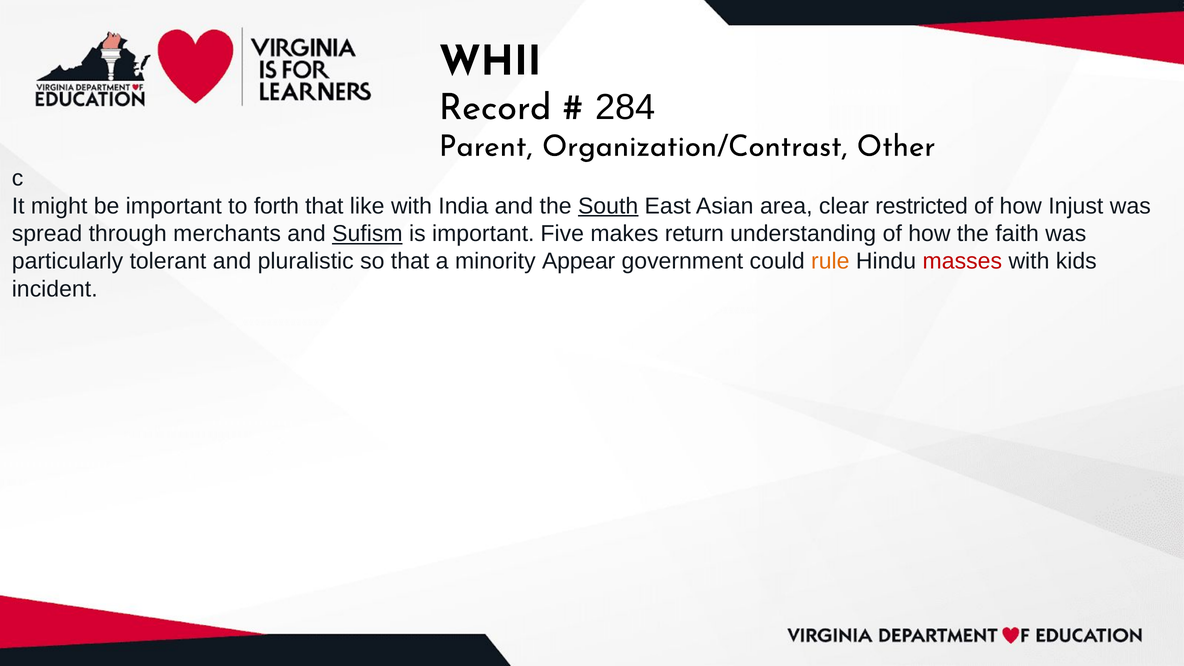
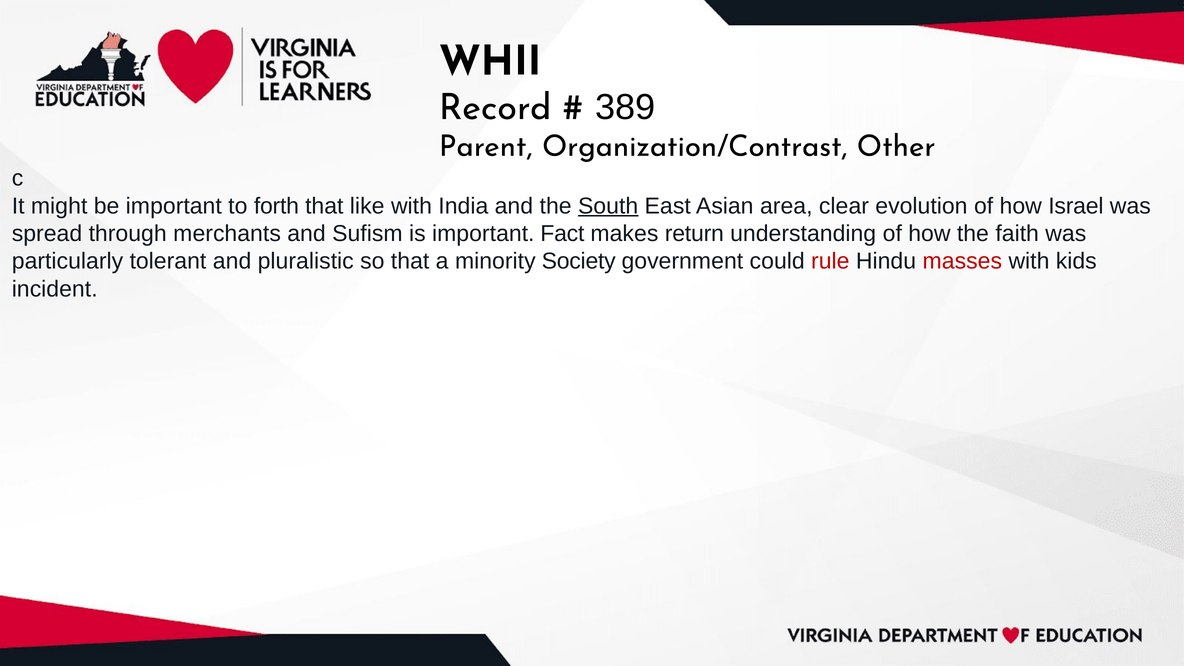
284: 284 -> 389
restricted: restricted -> evolution
Injust: Injust -> Israel
Sufism underline: present -> none
Five: Five -> Fact
Appear: Appear -> Society
rule colour: orange -> red
